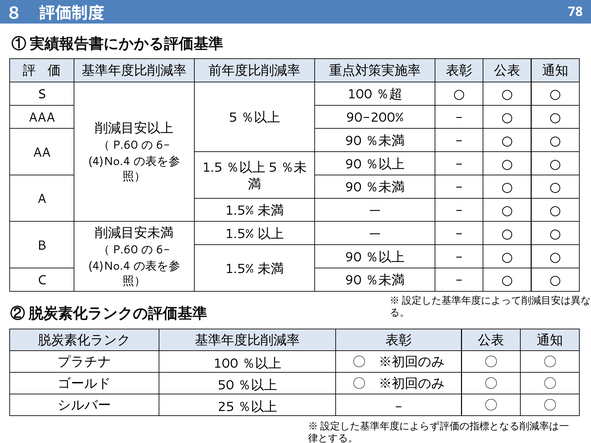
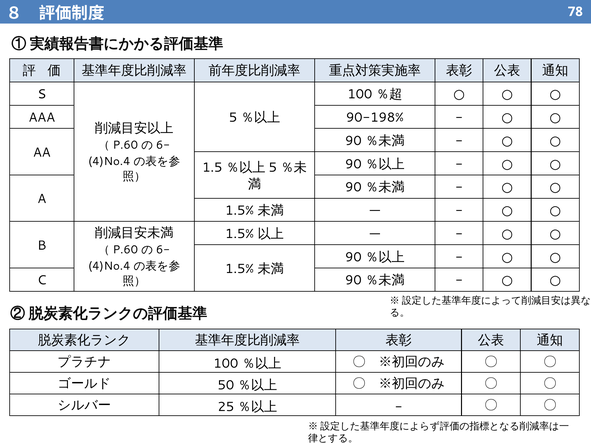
90-200%: 90-200% -> 90-198%
